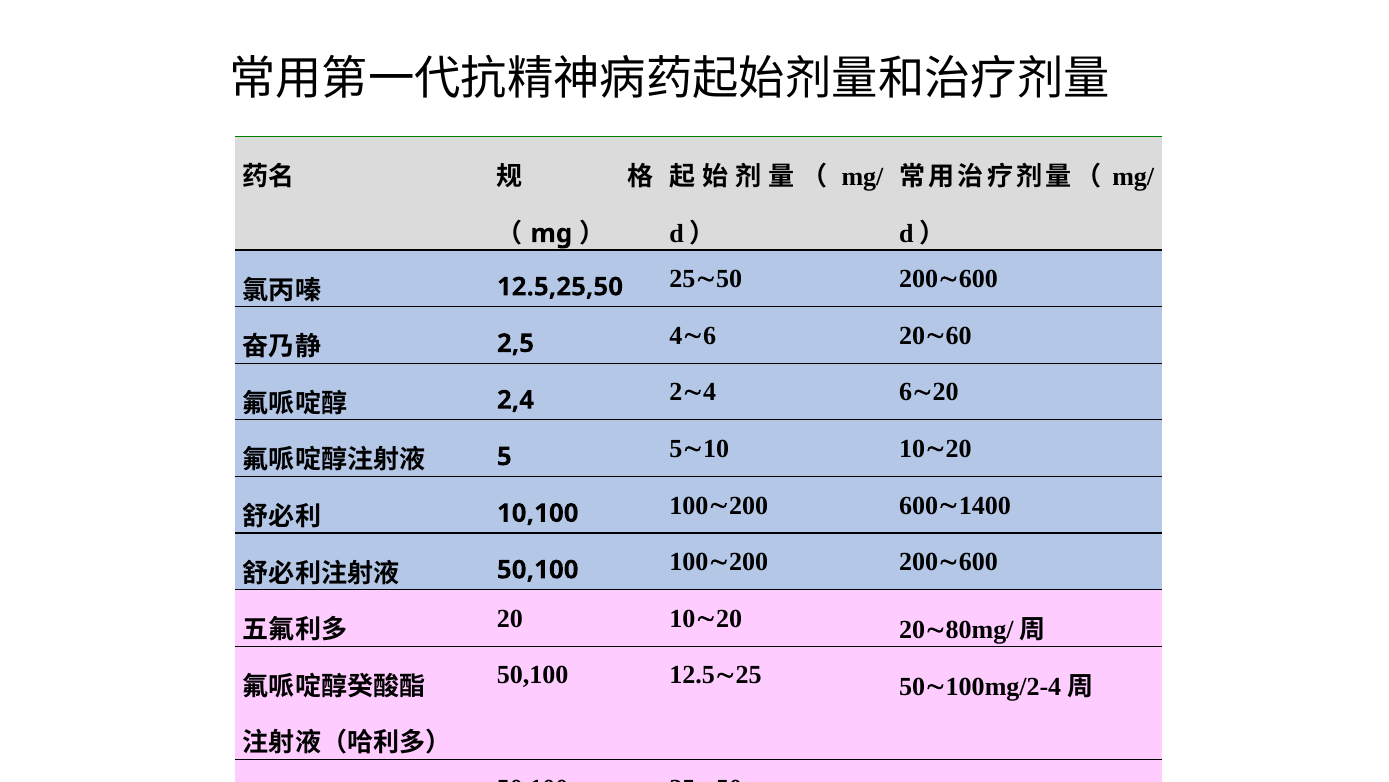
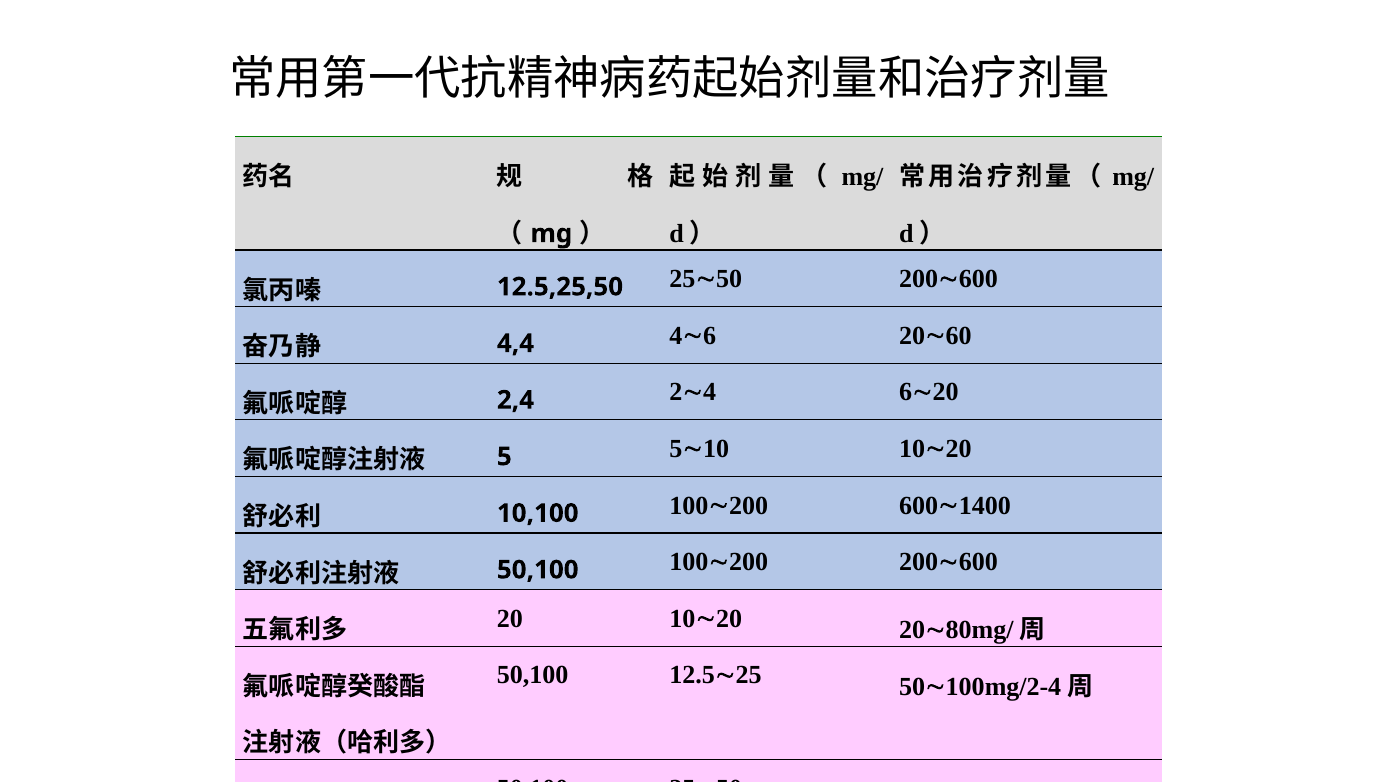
2,5: 2,5 -> 4,4
